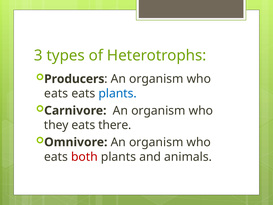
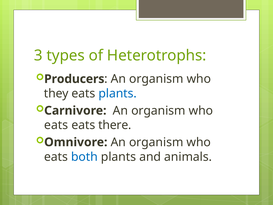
eats at (56, 93): eats -> they
they at (56, 125): they -> eats
both colour: red -> blue
